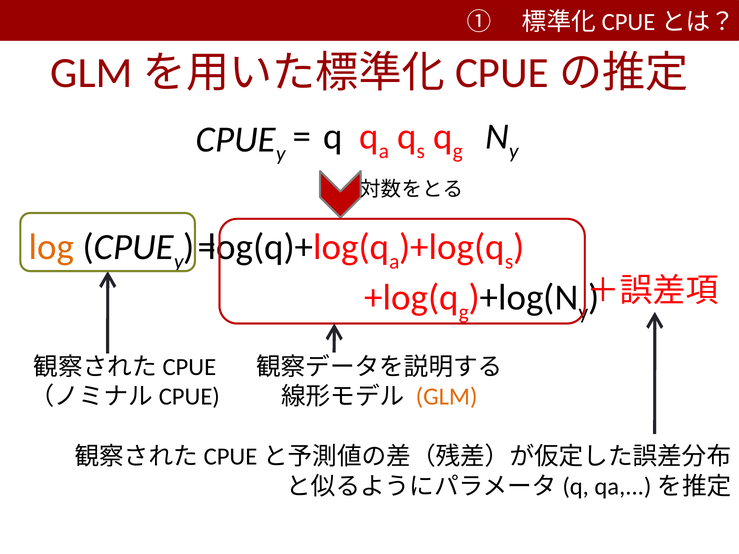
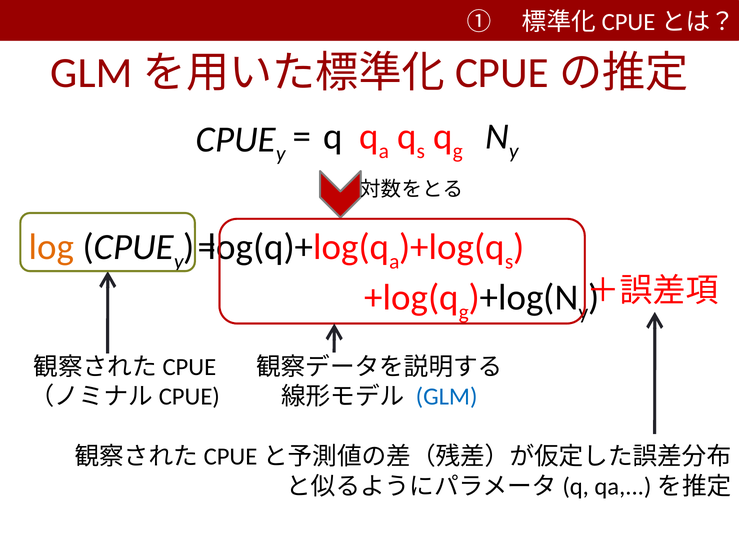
GLM colour: orange -> blue
